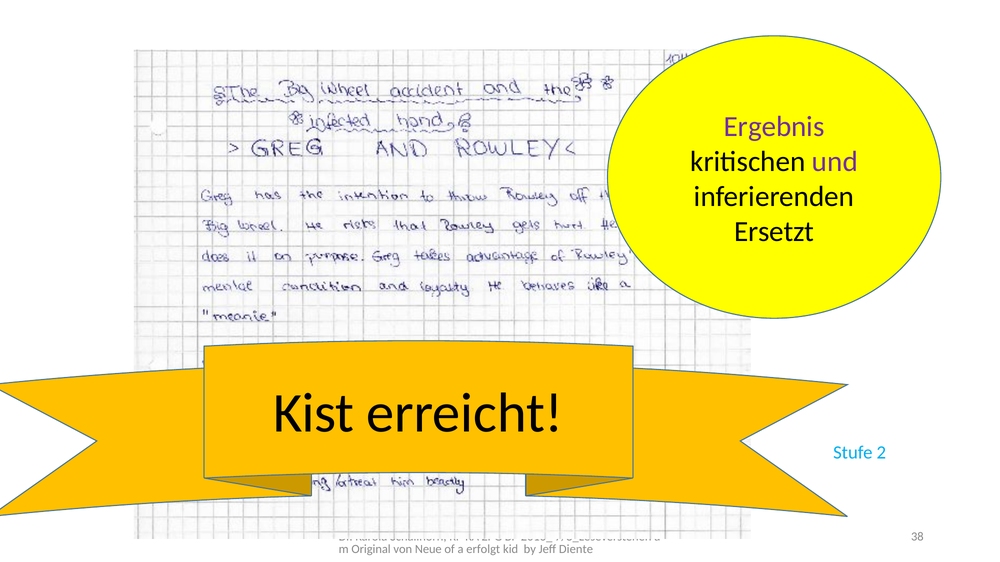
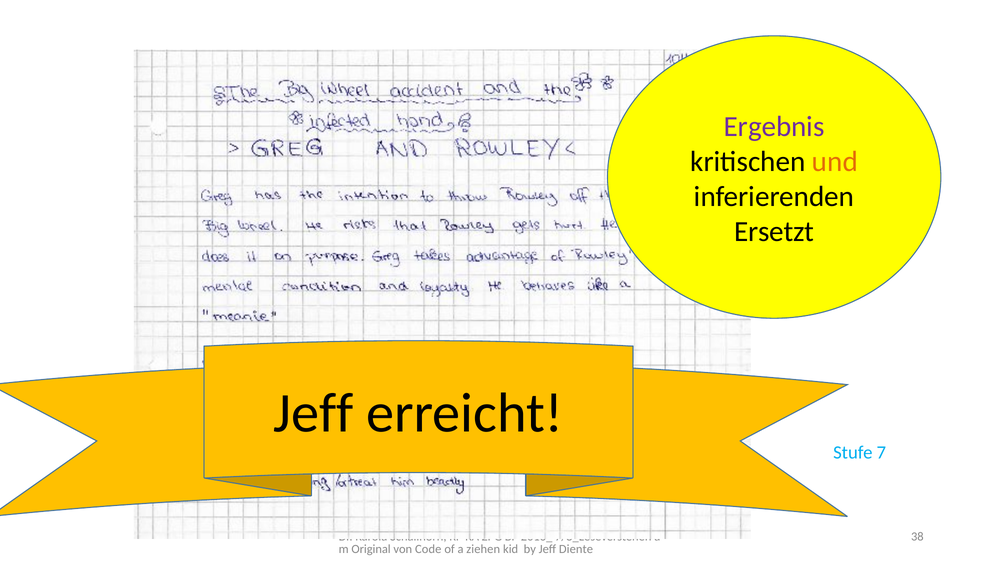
und colour: purple -> orange
Kist at (314, 414): Kist -> Jeff
2: 2 -> 7
Neue: Neue -> Code
erfolgt: erfolgt -> ziehen
